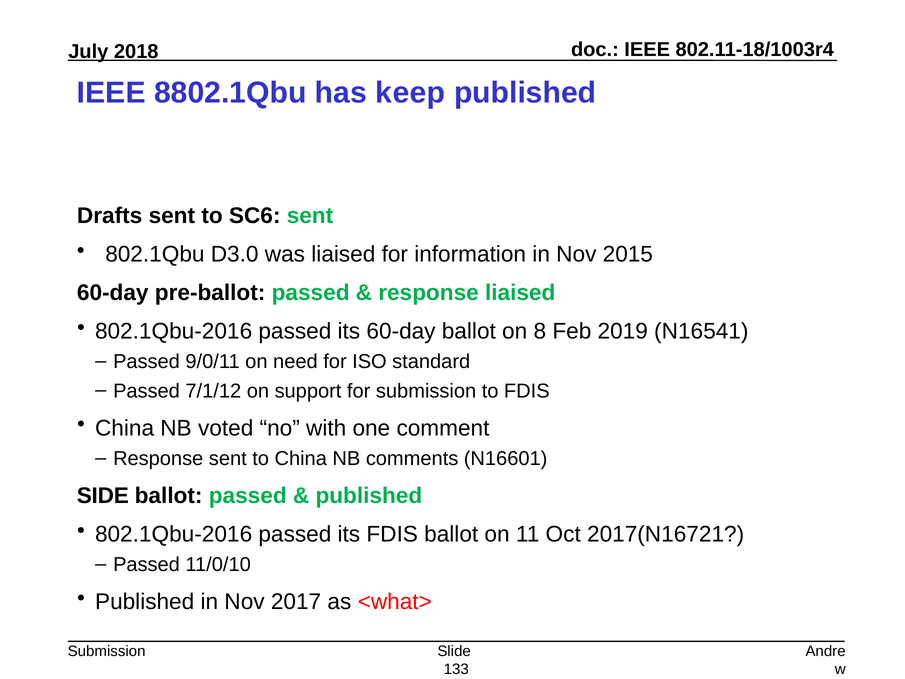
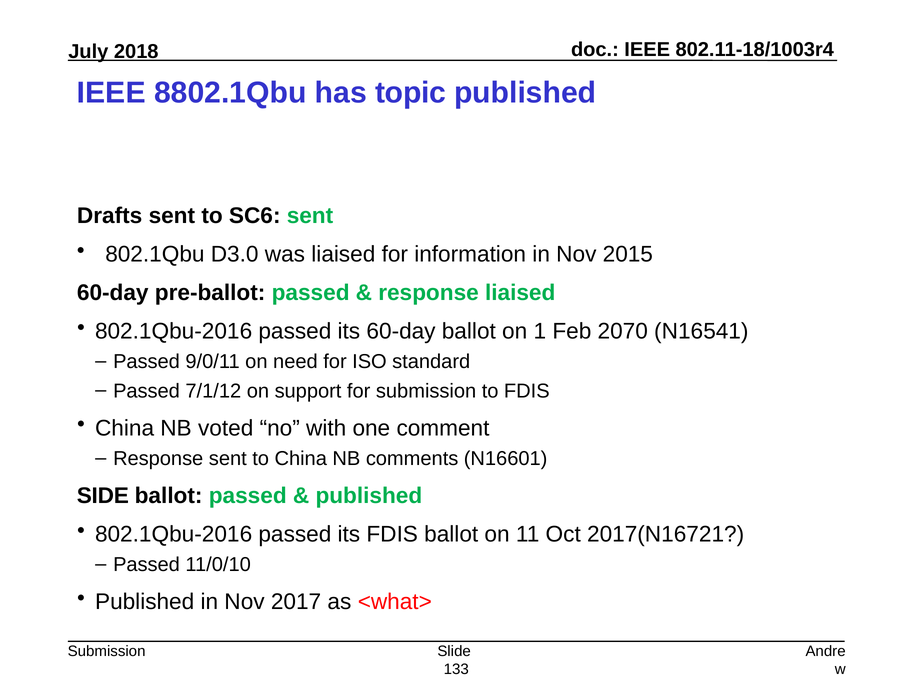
keep: keep -> topic
8: 8 -> 1
2019: 2019 -> 2070
